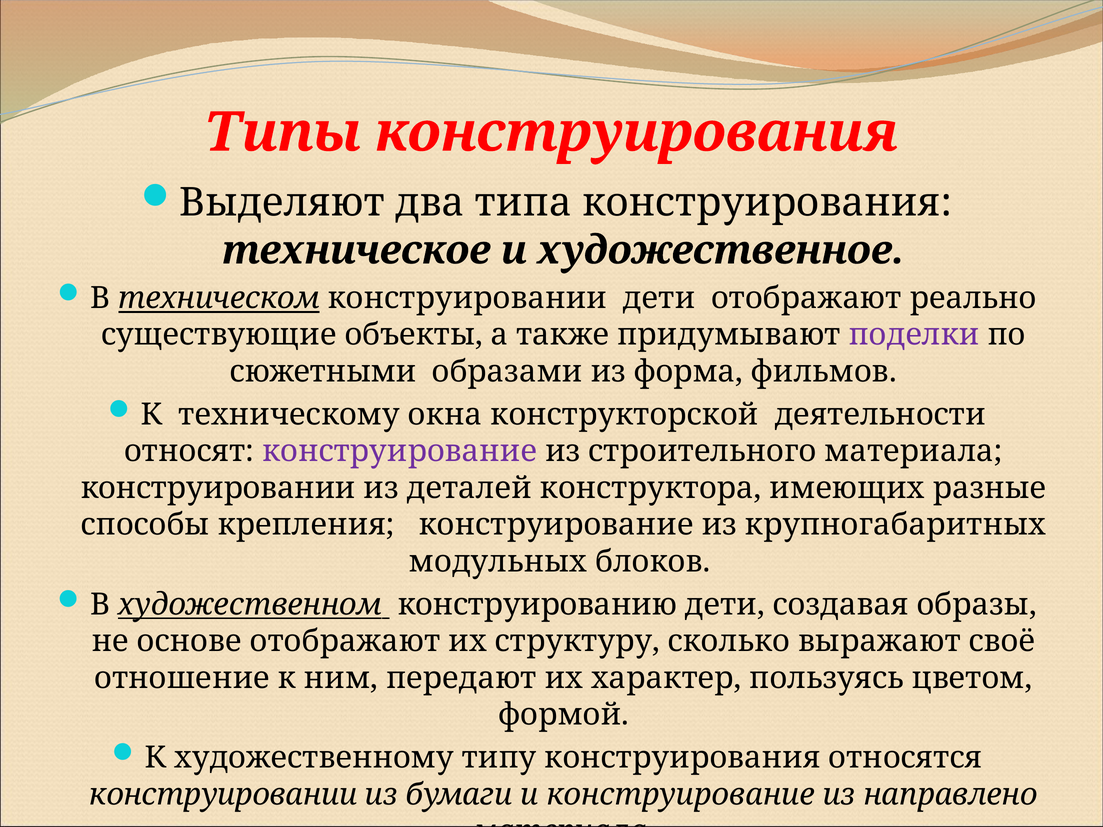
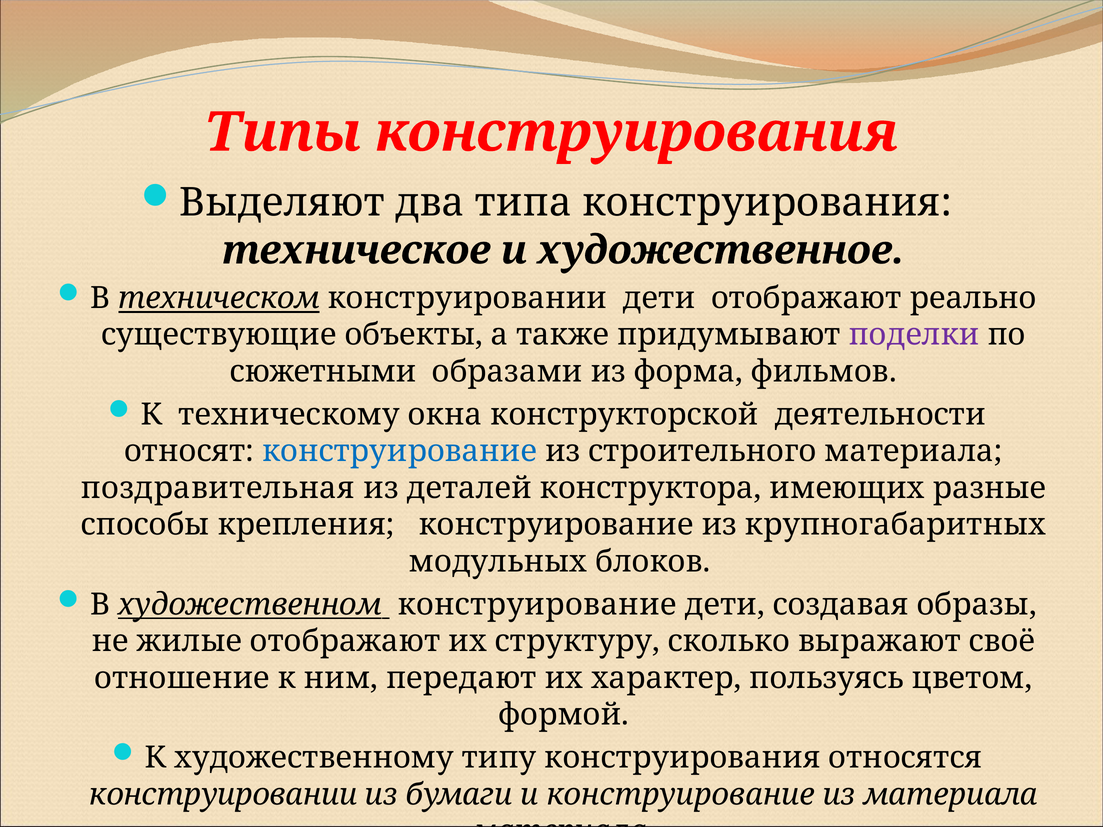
конструирование at (400, 451) colour: purple -> blue
конструировании at (218, 488): конструировании -> поздравительная
художественном конструированию: конструированию -> конструирование
основе: основе -> жилые
из направлено: направлено -> материала
